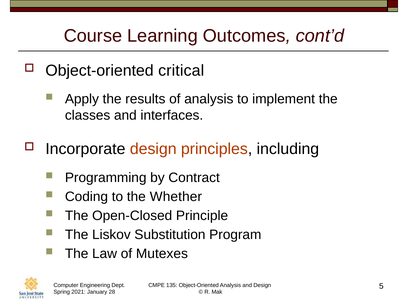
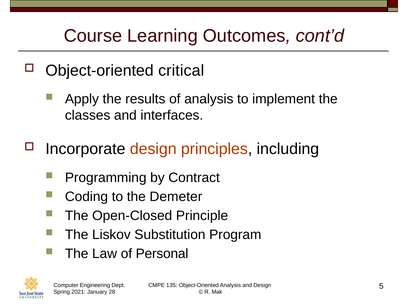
Whether: Whether -> Demeter
Mutexes: Mutexes -> Personal
